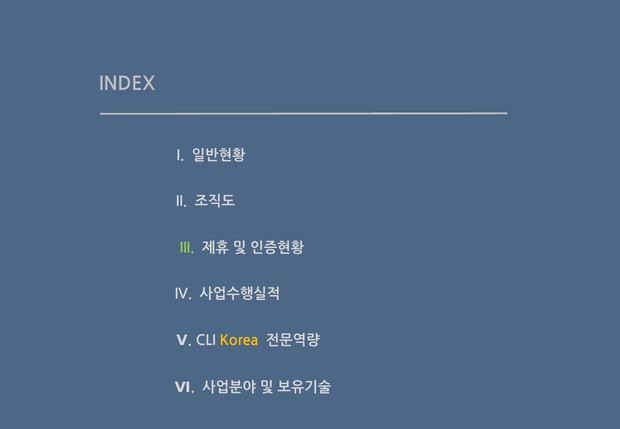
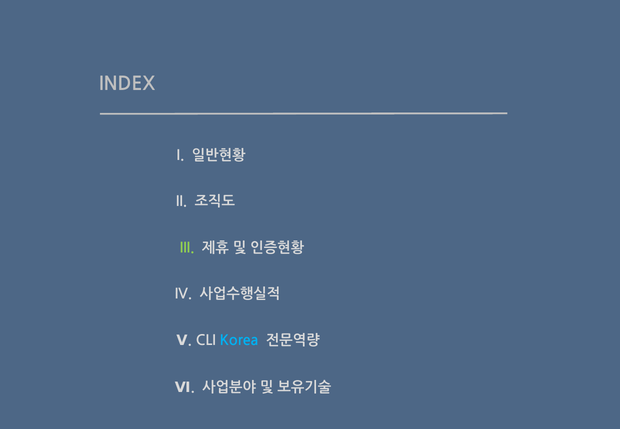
Korea colour: yellow -> light blue
